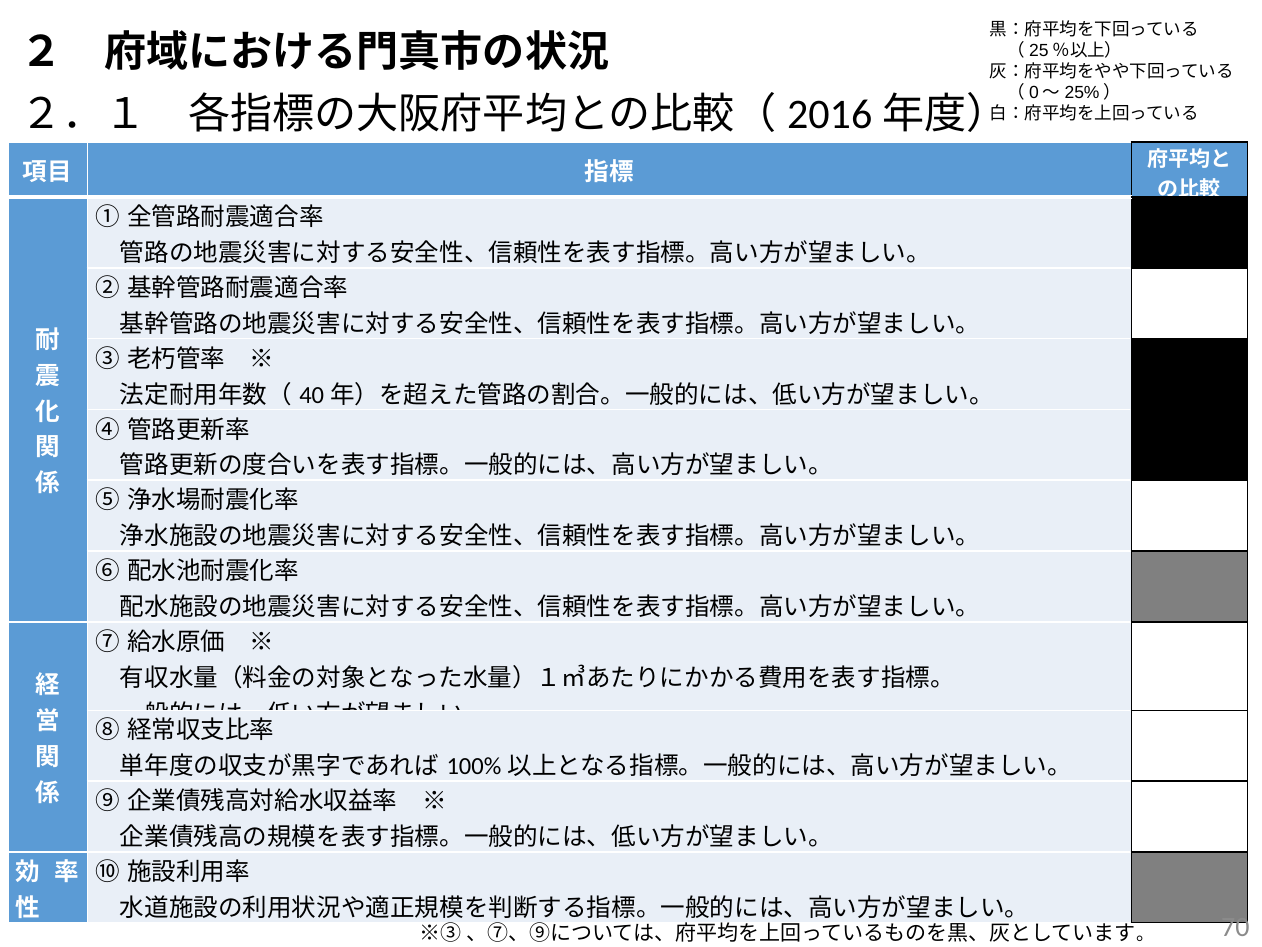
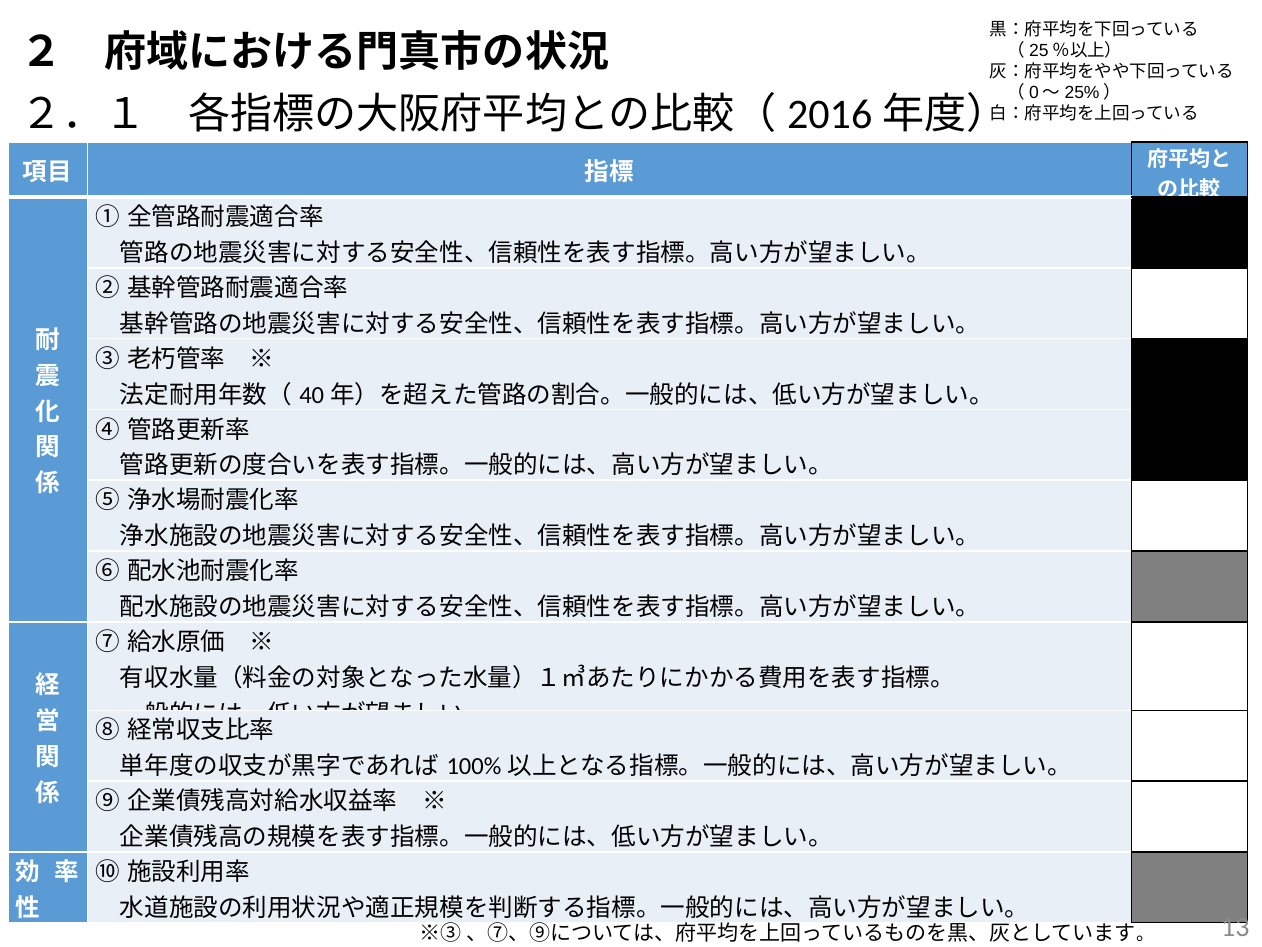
70: 70 -> 13
